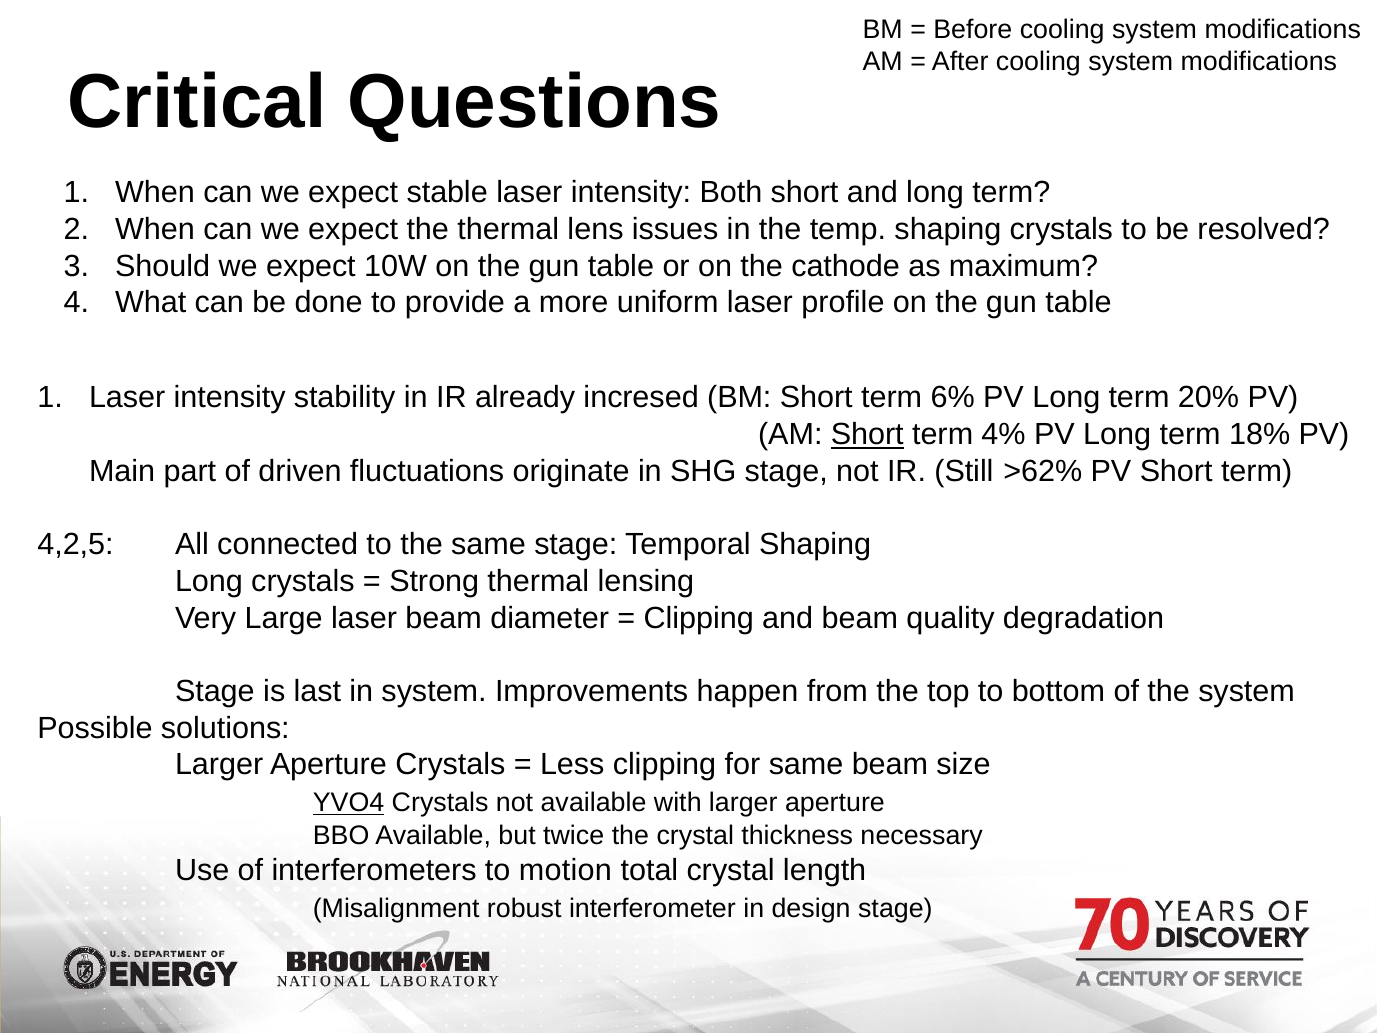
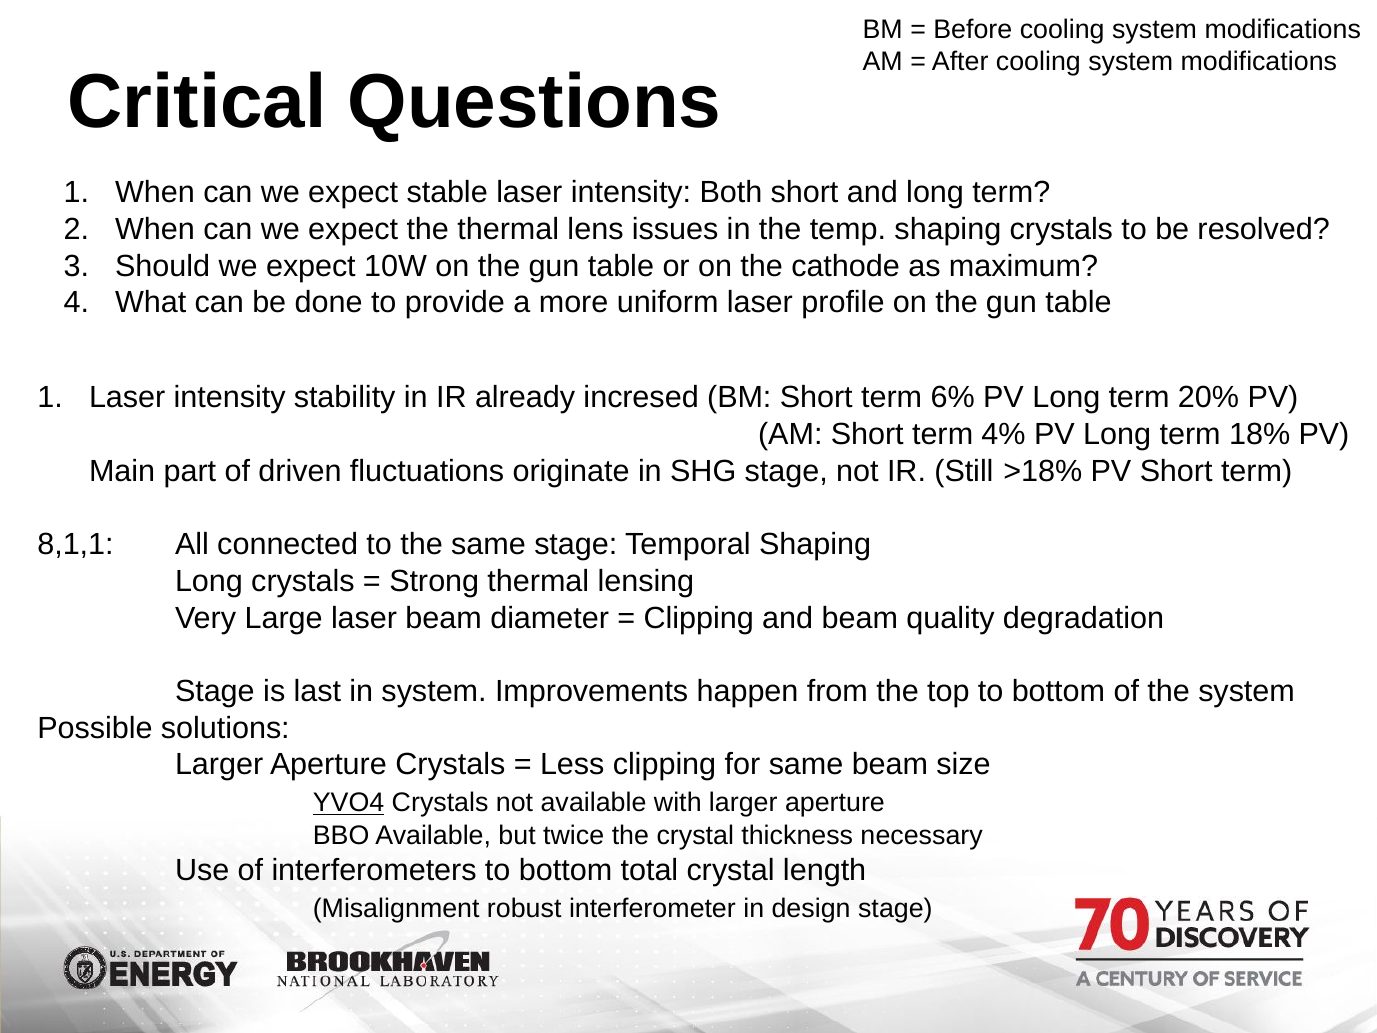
Short at (867, 434) underline: present -> none
>62%: >62% -> >18%
4,2,5: 4,2,5 -> 8,1,1
interferometers to motion: motion -> bottom
